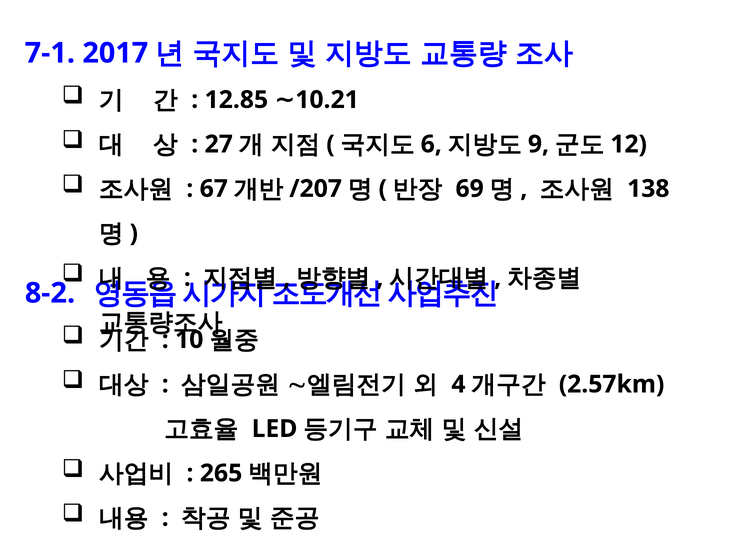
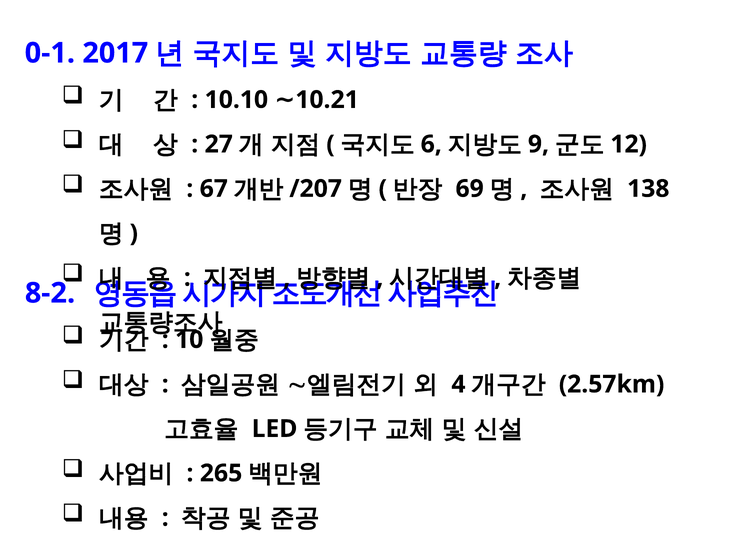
7-1: 7-1 -> 0-1
12.85: 12.85 -> 10.10
